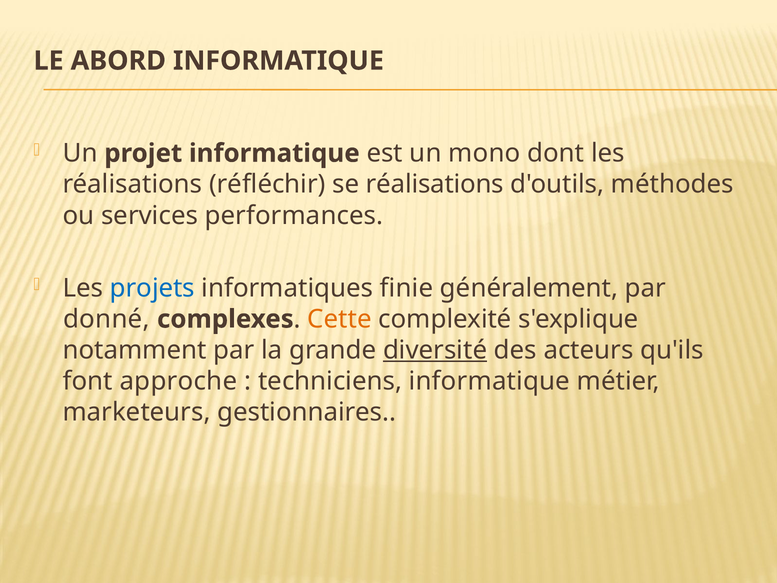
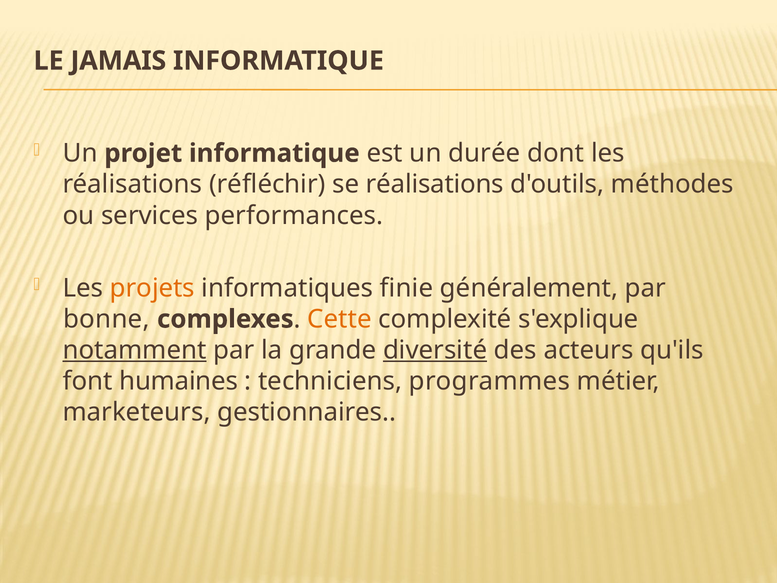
ABORD: ABORD -> JAMAIS
mono: mono -> durée
projets colour: blue -> orange
donné: donné -> bonne
notamment underline: none -> present
approche: approche -> humaines
techniciens informatique: informatique -> programmes
